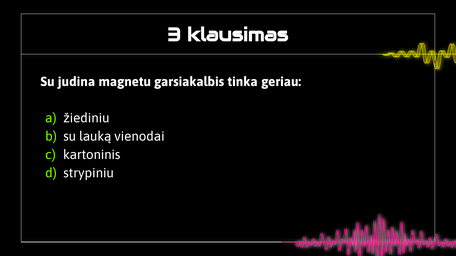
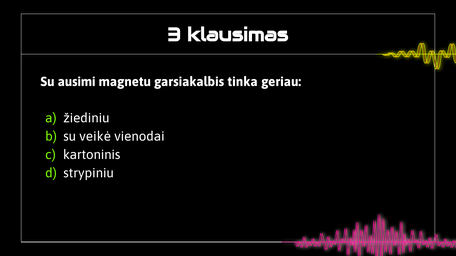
judina: judina -> ausimi
lauką: lauką -> veikė
